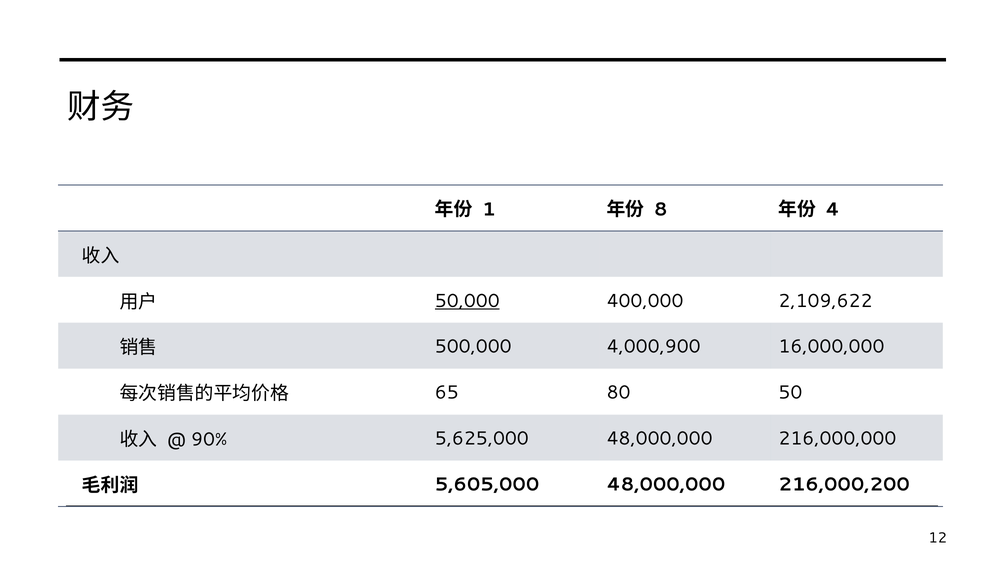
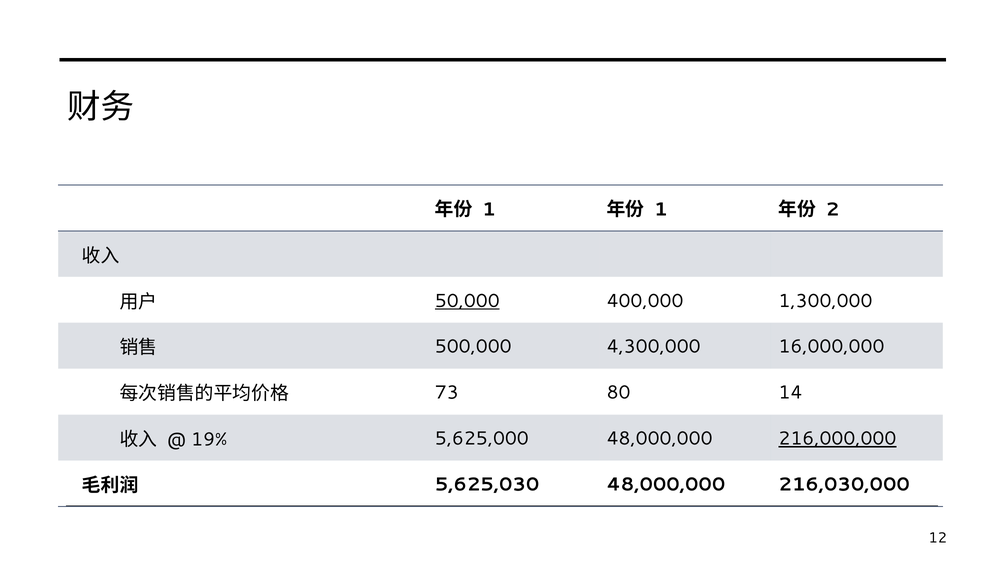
8 at (661, 209): 8 -> 1
4: 4 -> 2
2,109,622: 2,109,622 -> 1,300,000
4,000,900: 4,000,900 -> 4,300,000
65: 65 -> 73
50: 50 -> 14
90%: 90% -> 19%
216,000,000 underline: none -> present
5,605,000: 5,605,000 -> 5,625,030
216,000,200: 216,000,200 -> 216,030,000
